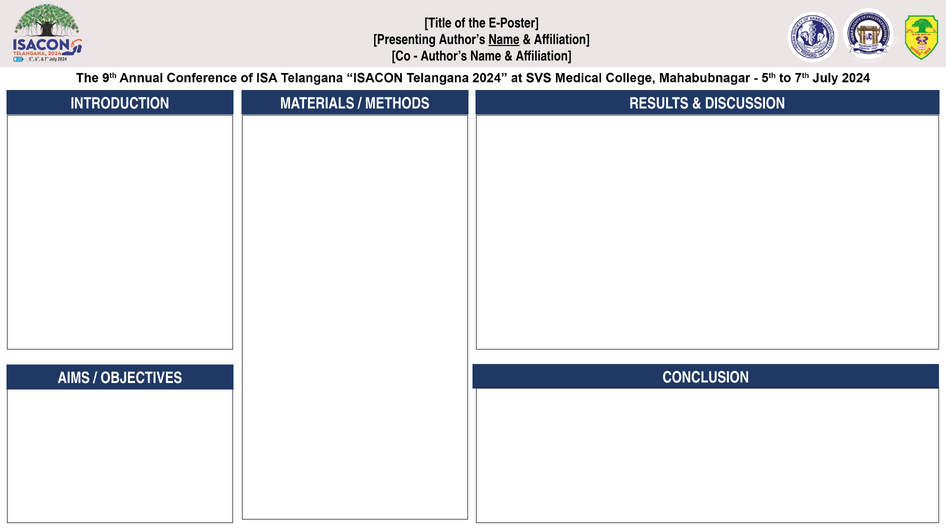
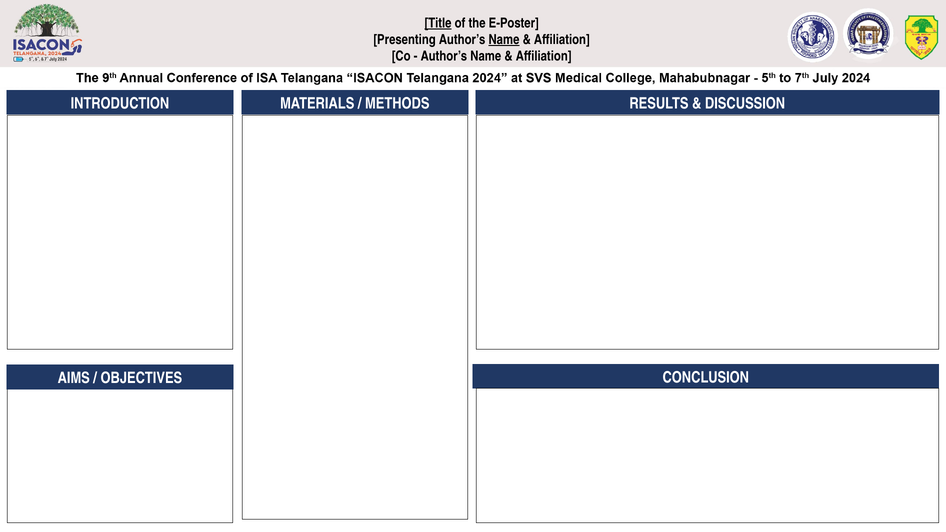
Title underline: none -> present
